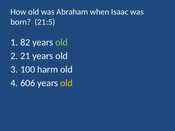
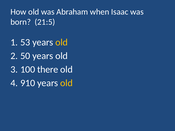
82: 82 -> 53
old at (62, 42) colour: light green -> yellow
21: 21 -> 50
harm: harm -> there
606: 606 -> 910
